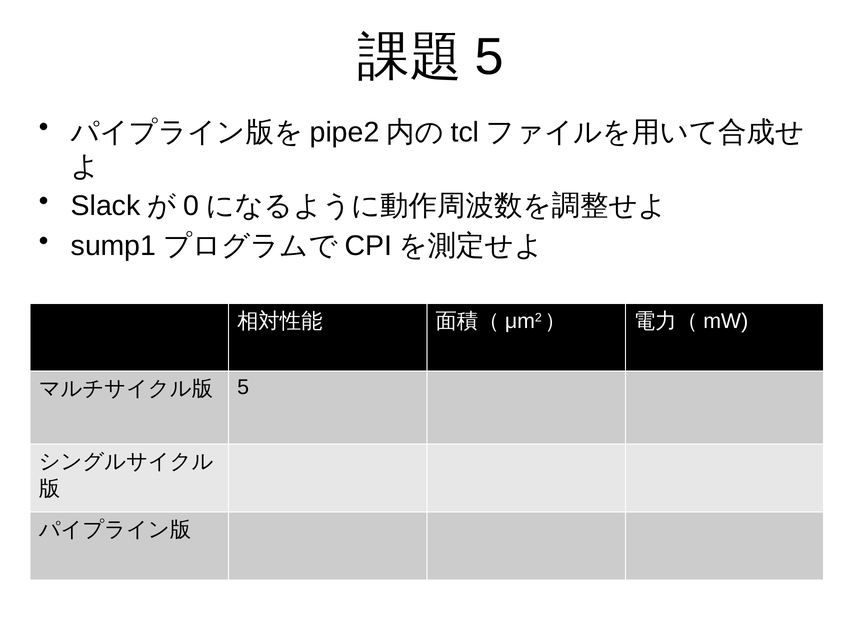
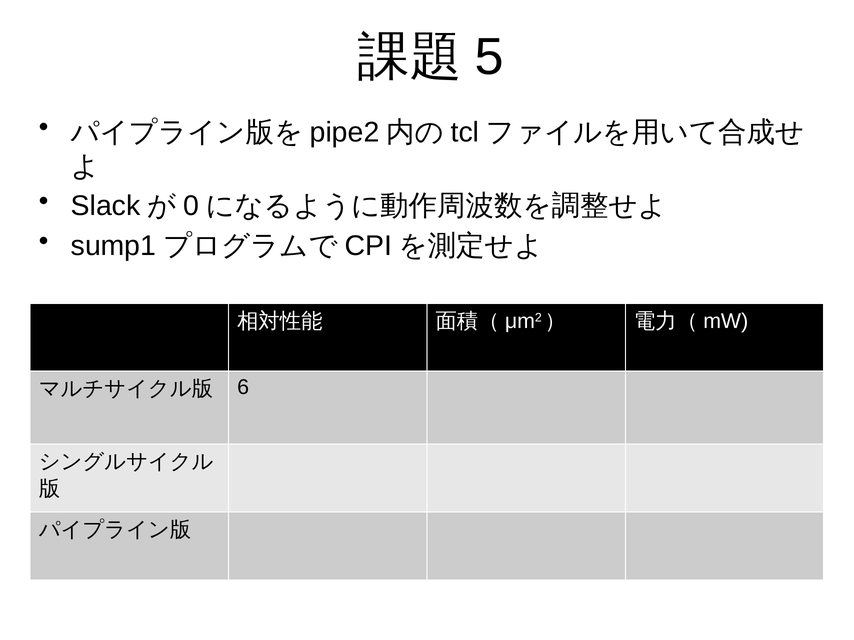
5 at (243, 388): 5 -> 6
